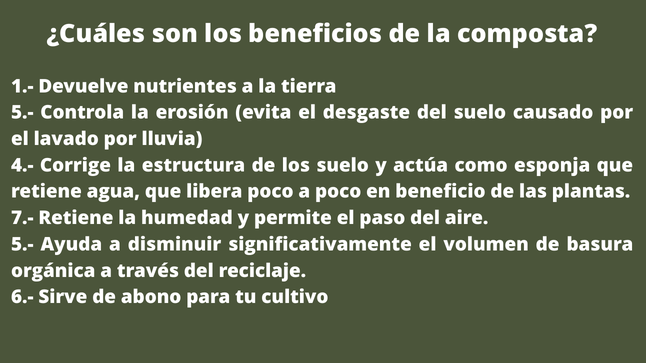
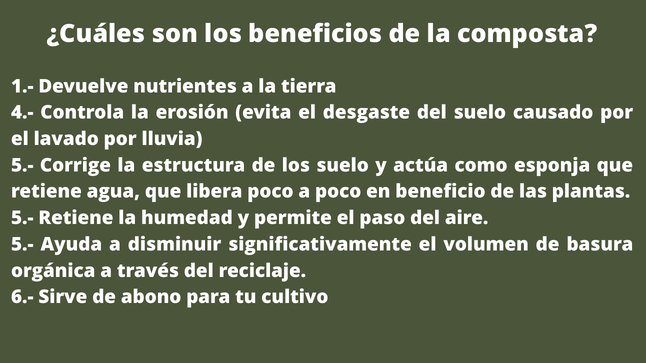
5.- at (22, 113): 5.- -> 4.-
4.- at (22, 166): 4.- -> 5.-
7.- at (22, 218): 7.- -> 5.-
